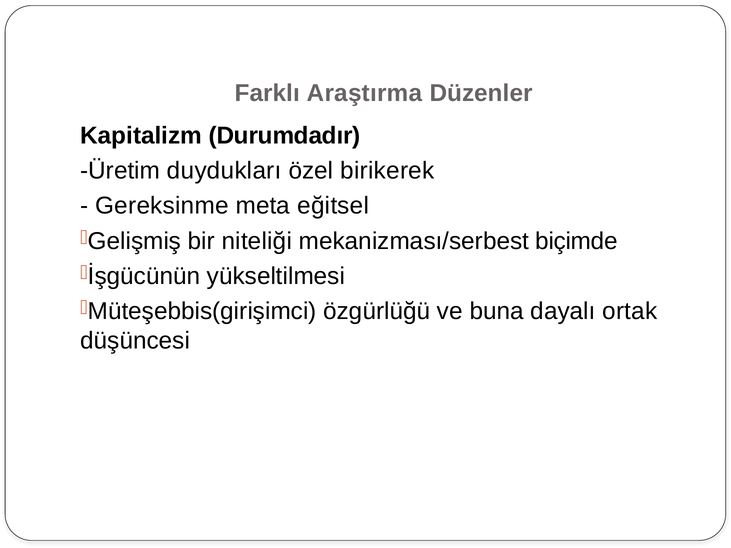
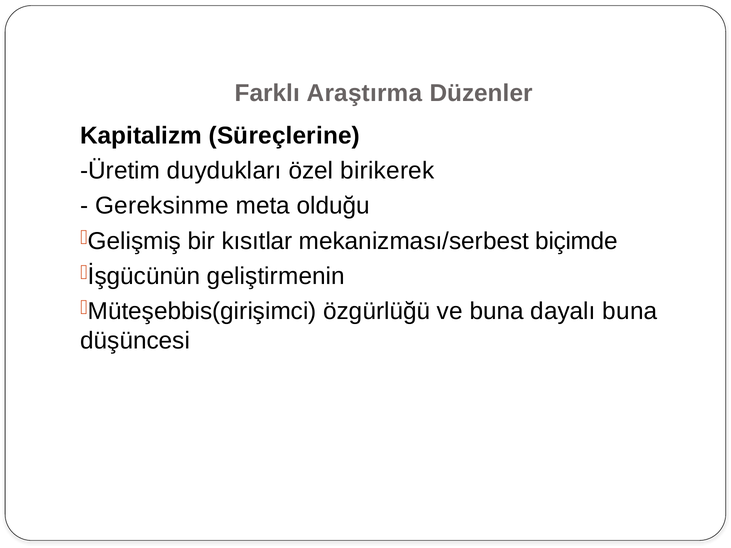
Durumdadır: Durumdadır -> Süreçlerine
eğitsel: eğitsel -> olduğu
niteliği: niteliği -> kısıtlar
yükseltilmesi: yükseltilmesi -> geliştirmenin
dayalı ortak: ortak -> buna
